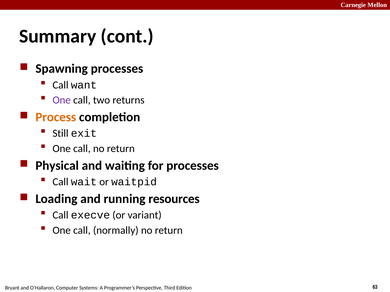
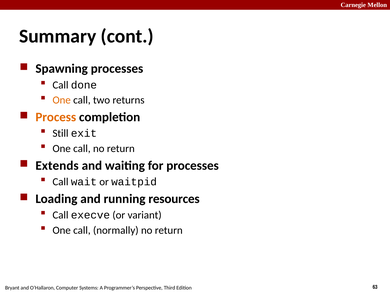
want: want -> done
One at (62, 100) colour: purple -> orange
Physical: Physical -> Extends
